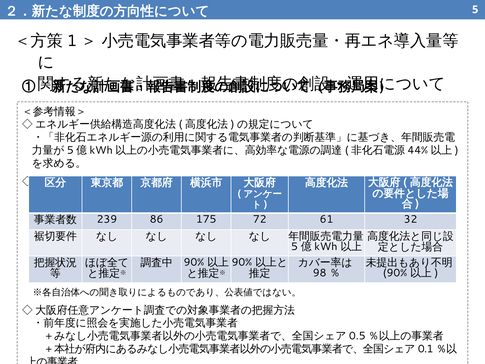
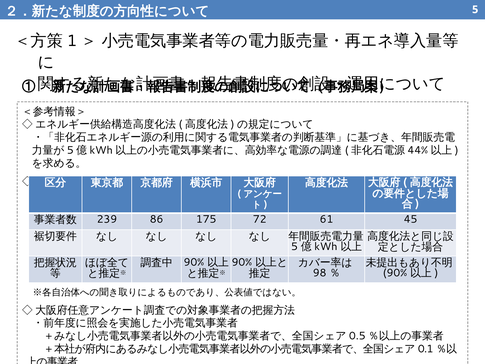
32: 32 -> 45
